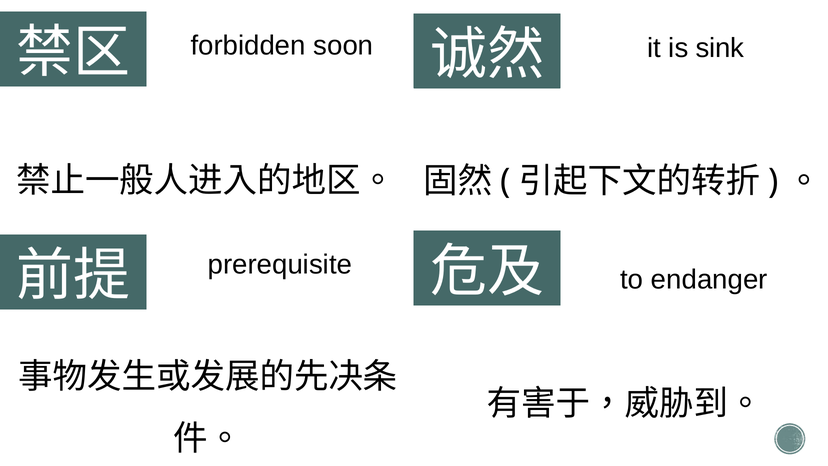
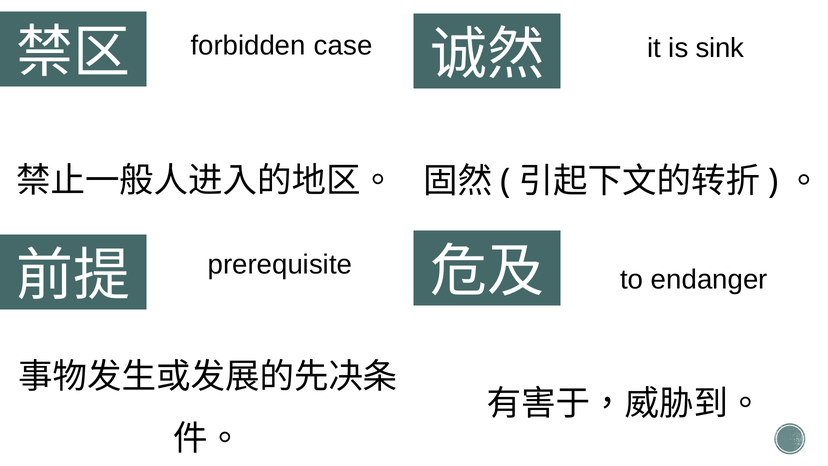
soon: soon -> case
